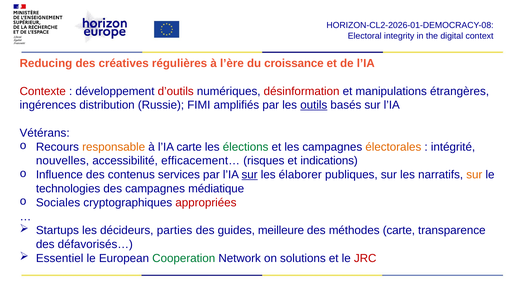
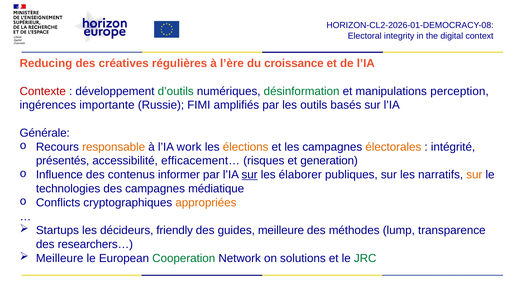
d’outils colour: red -> green
désinformation colour: red -> green
étrangères: étrangères -> perception
distribution: distribution -> importante
outils underline: present -> none
Vétérans: Vétérans -> Générale
l’IA carte: carte -> work
élections colour: green -> orange
nouvelles: nouvelles -> présentés
indications: indications -> generation
services: services -> informer
Sociales: Sociales -> Conflicts
appropriées colour: red -> orange
parties: parties -> friendly
méthodes carte: carte -> lump
défavorisés…: défavorisés… -> researchers…
Essentiel at (60, 258): Essentiel -> Meilleure
JRC colour: red -> green
